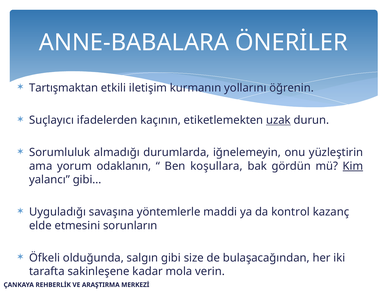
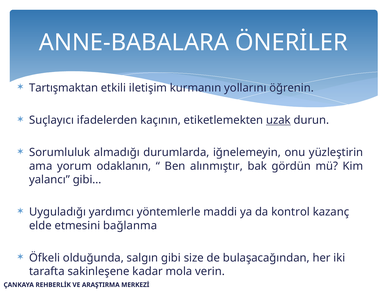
koşullara: koşullara -> alınmıştır
Kim underline: present -> none
savaşına: savaşına -> yardımcı
sorunların: sorunların -> bağlanma
